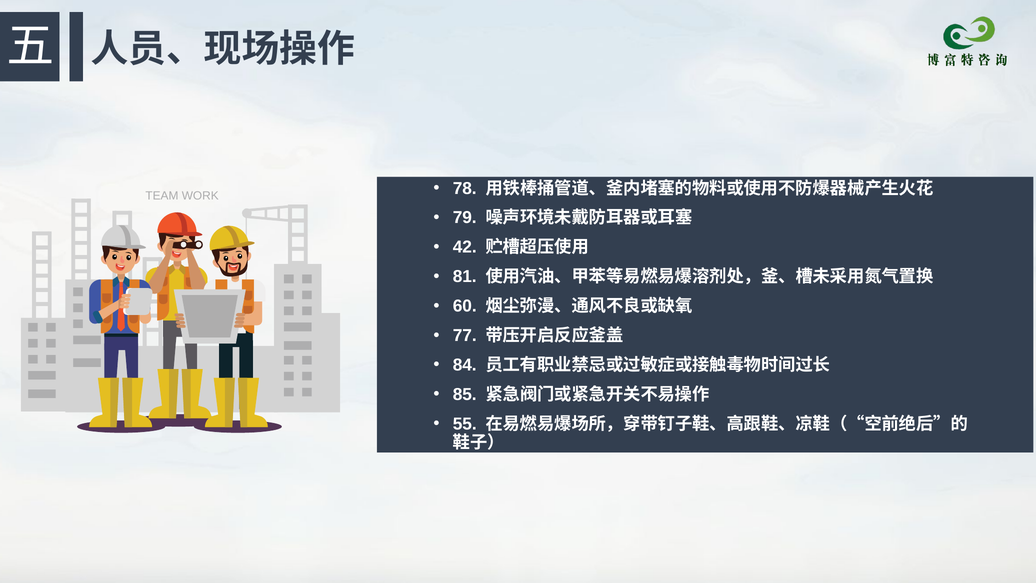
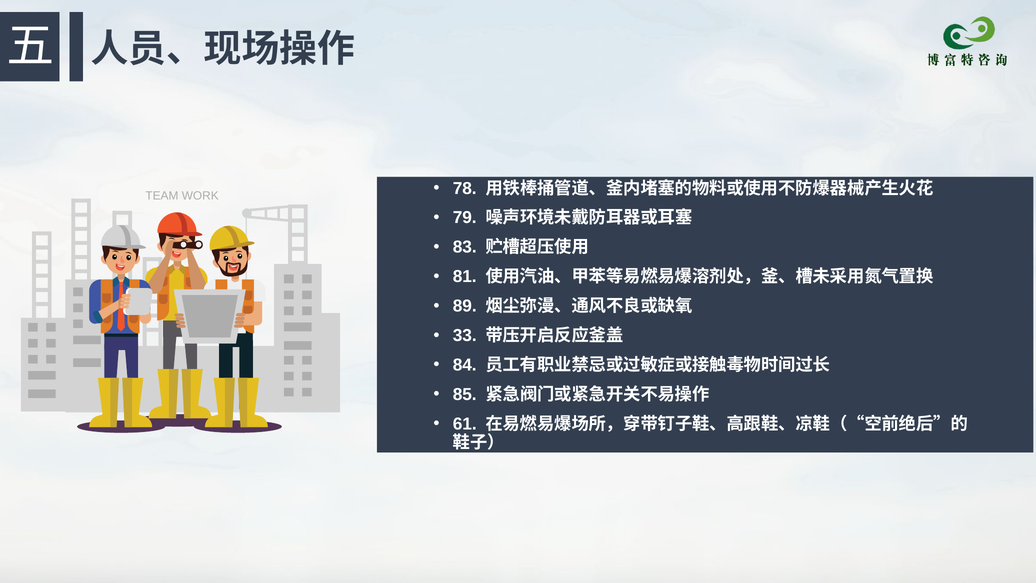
42: 42 -> 83
60: 60 -> 89
77: 77 -> 33
55: 55 -> 61
